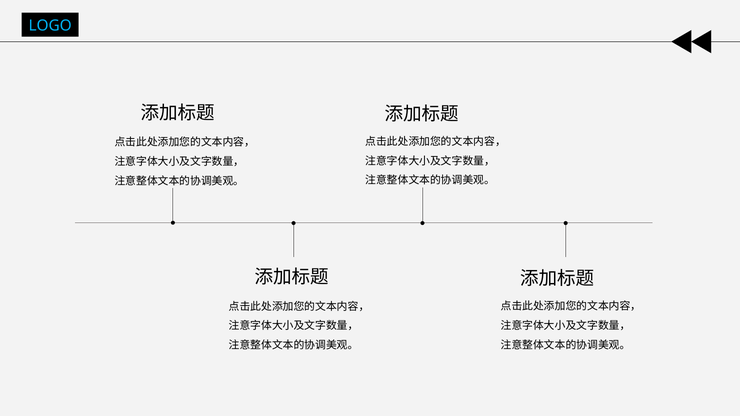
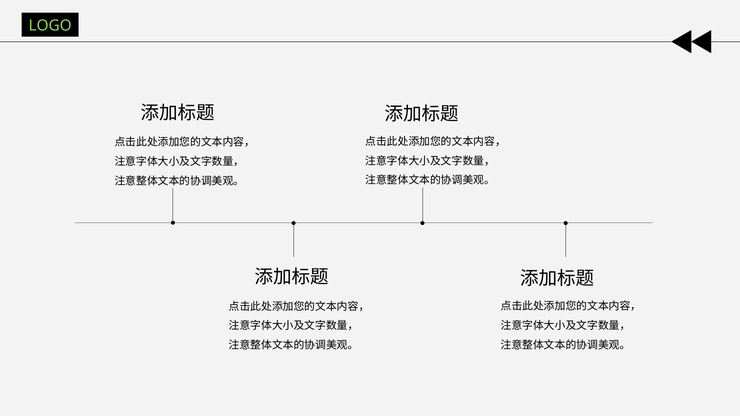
LOGO colour: light blue -> light green
